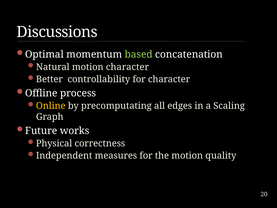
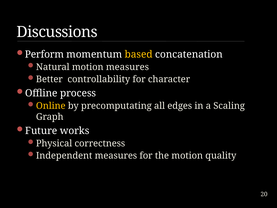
Optimal: Optimal -> Perform
based colour: light green -> yellow
motion character: character -> measures
